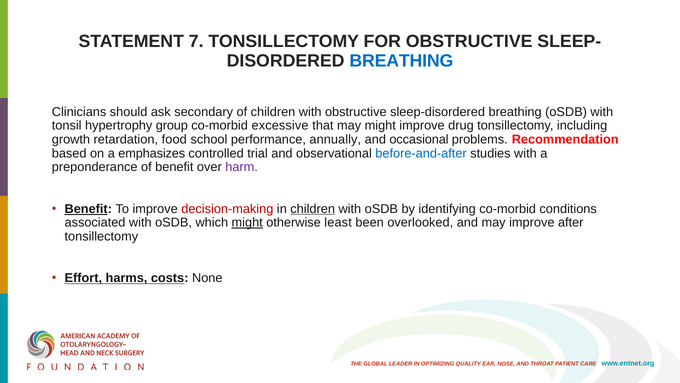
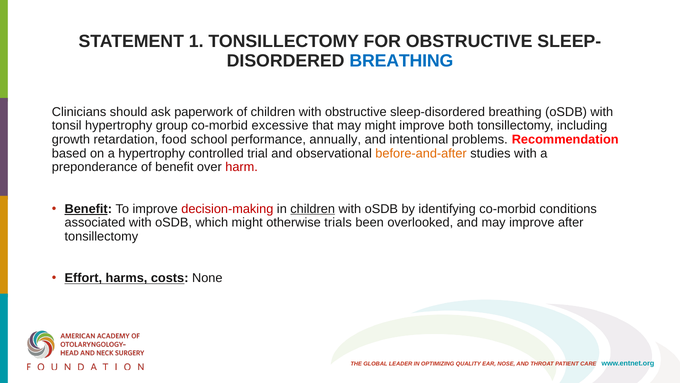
7: 7 -> 1
secondary: secondary -> paperwork
drug: drug -> both
occasional: occasional -> intentional
a emphasizes: emphasizes -> hypertrophy
before-and-after colour: blue -> orange
harm colour: purple -> red
might at (247, 222) underline: present -> none
least: least -> trials
